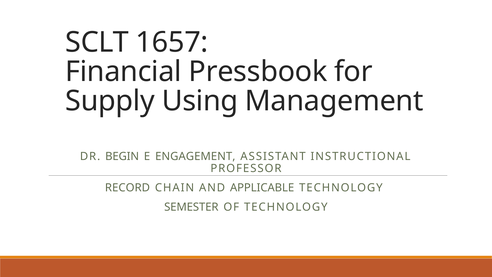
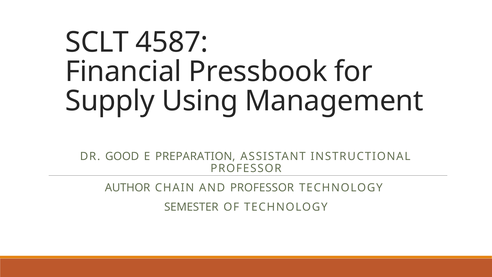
1657: 1657 -> 4587
BEGIN: BEGIN -> GOOD
ENGAGEMENT: ENGAGEMENT -> PREPARATION
RECORD: RECORD -> AUTHOR
AND APPLICABLE: APPLICABLE -> PROFESSOR
